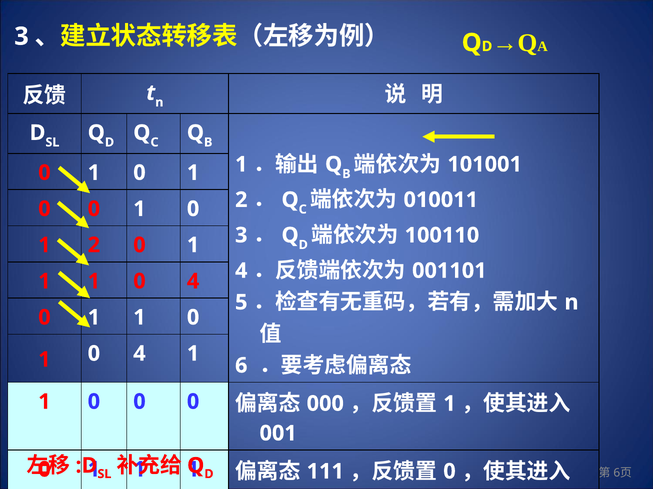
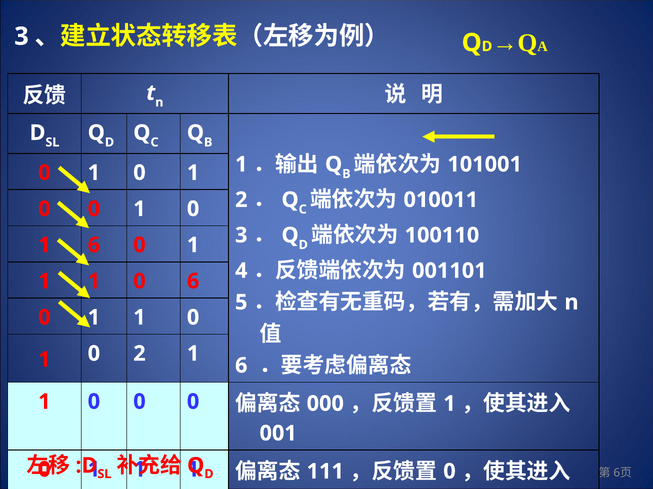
1 2: 2 -> 6
4 at (193, 282): 4 -> 6
4 at (139, 354): 4 -> 2
